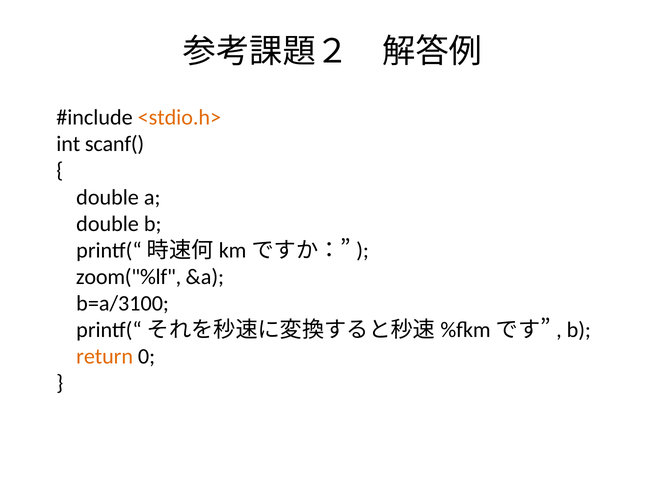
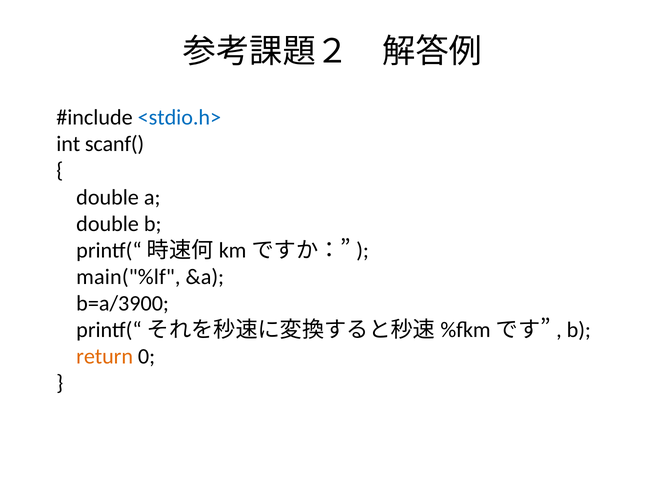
<stdio.h> colour: orange -> blue
zoom("%lf: zoom("%lf -> main("%lf
b=a/3100: b=a/3100 -> b=a/3900
